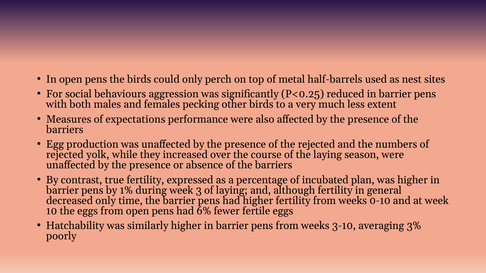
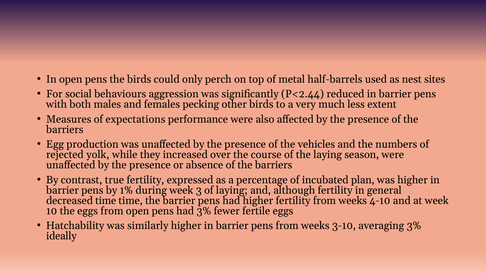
P<0.25: P<0.25 -> P<2.44
the rejected: rejected -> vehicles
decreased only: only -> time
0-10: 0-10 -> 4-10
had 6%: 6% -> 3%
poorly: poorly -> ideally
